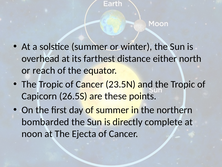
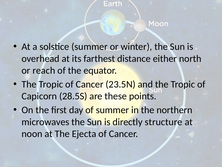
26.5S: 26.5S -> 28.5S
bombarded: bombarded -> microwaves
complete: complete -> structure
